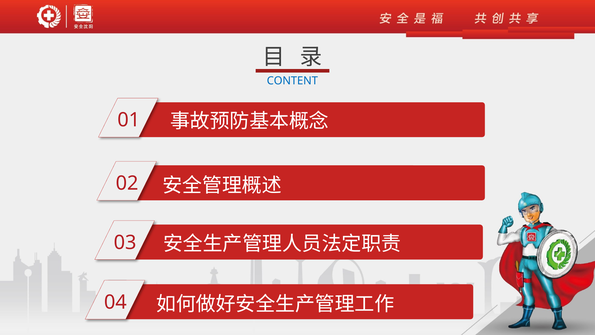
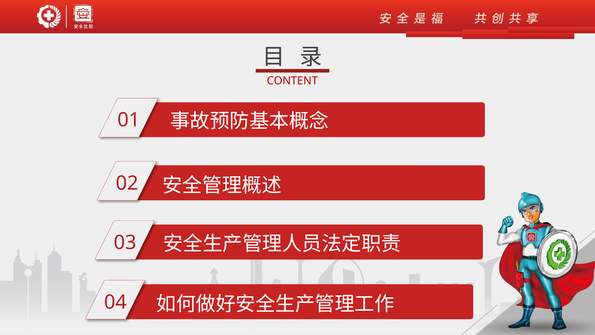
CONTENT colour: blue -> red
